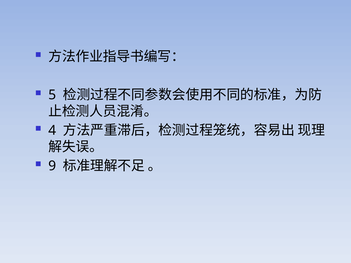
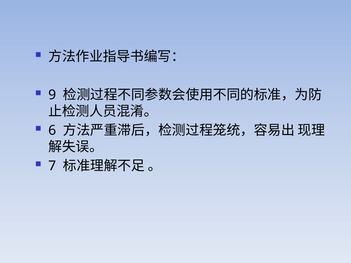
5: 5 -> 9
4: 4 -> 6
9: 9 -> 7
